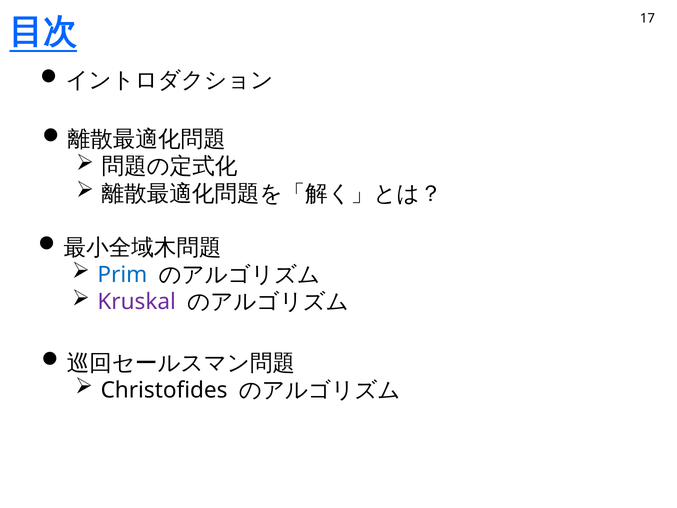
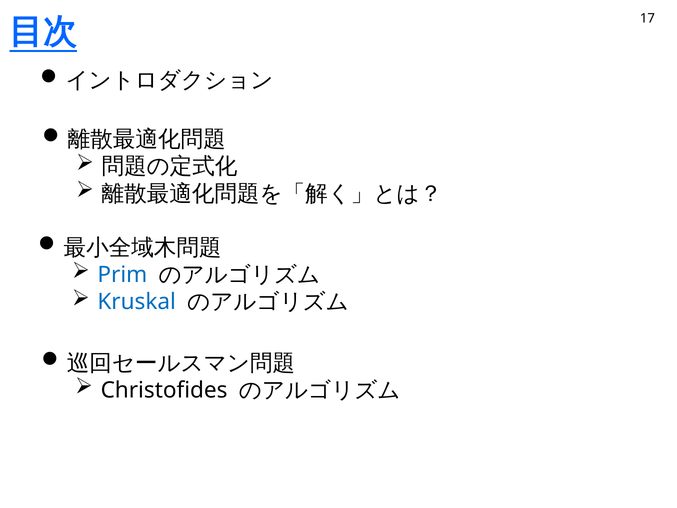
Kruskal colour: purple -> blue
